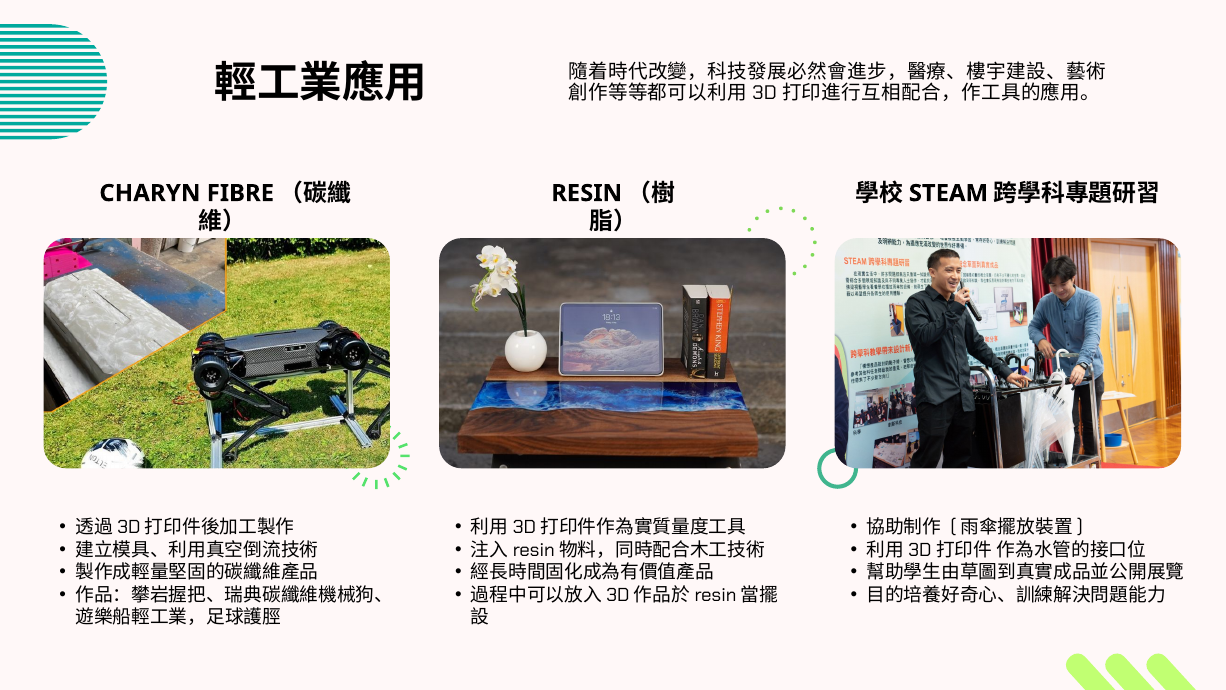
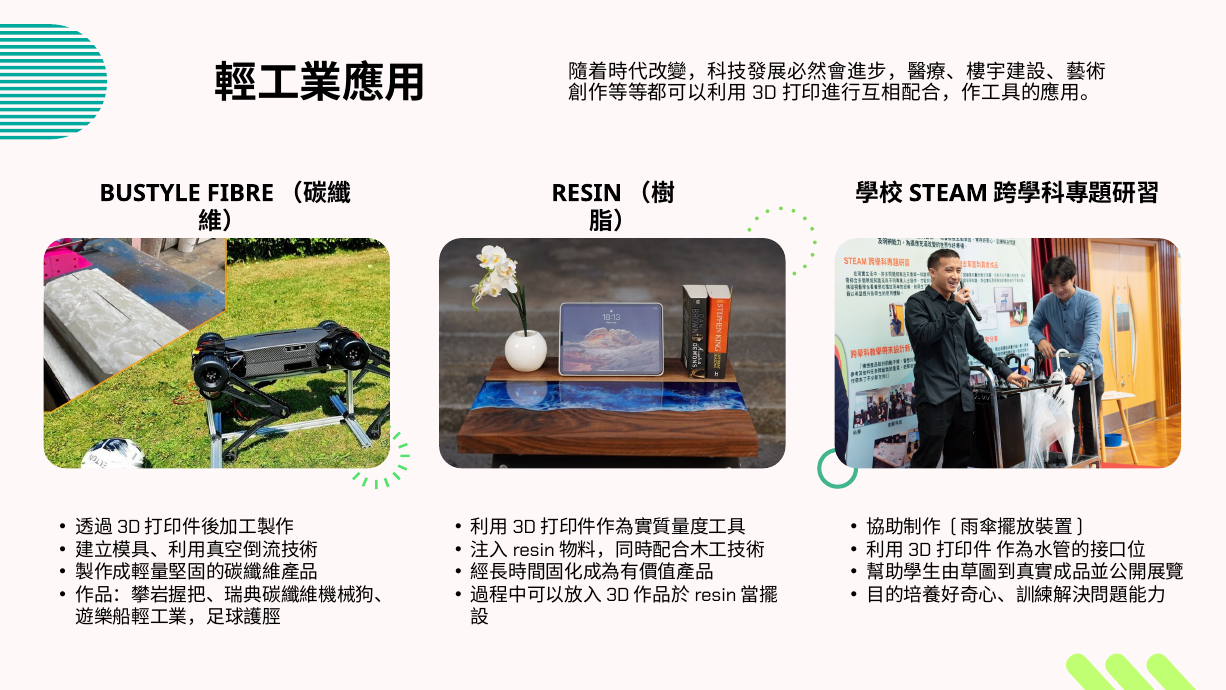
CHARYN: CHARYN -> BUSTYLE
